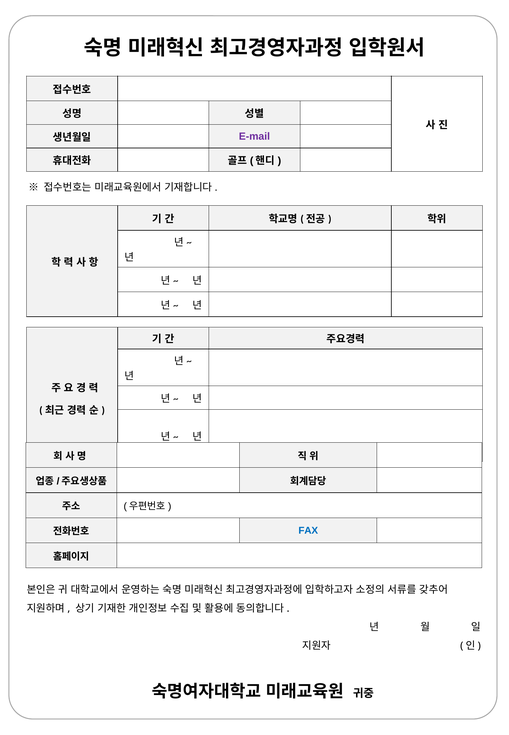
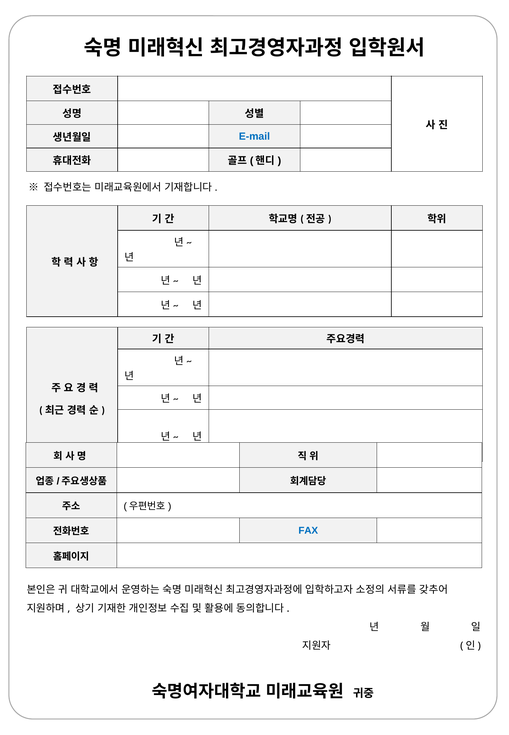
E-mail colour: purple -> blue
